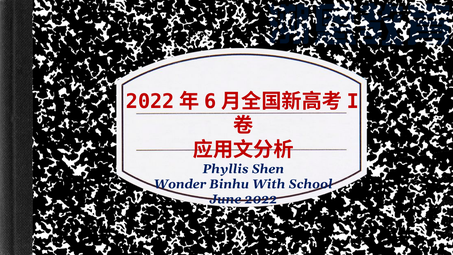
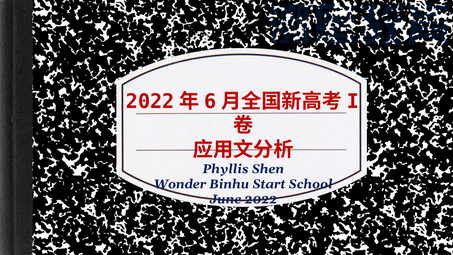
With: With -> Start
